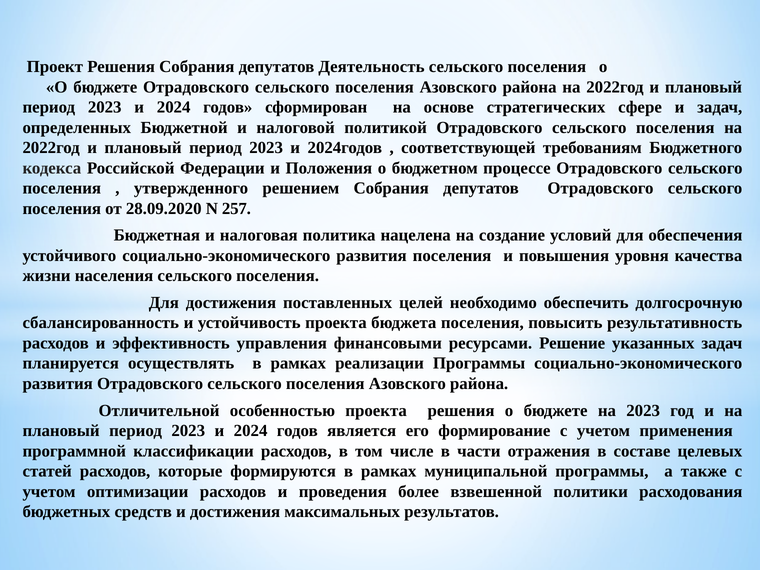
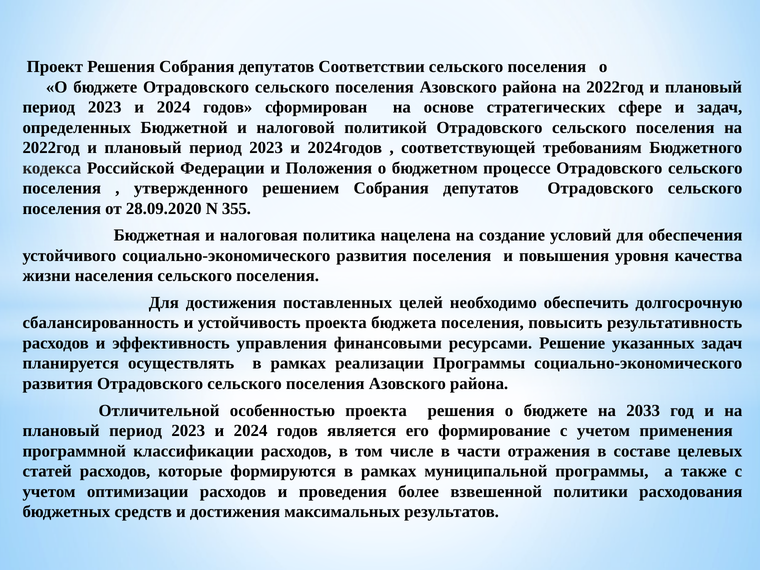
Деятельность: Деятельность -> Соответствии
257: 257 -> 355
на 2023: 2023 -> 2033
